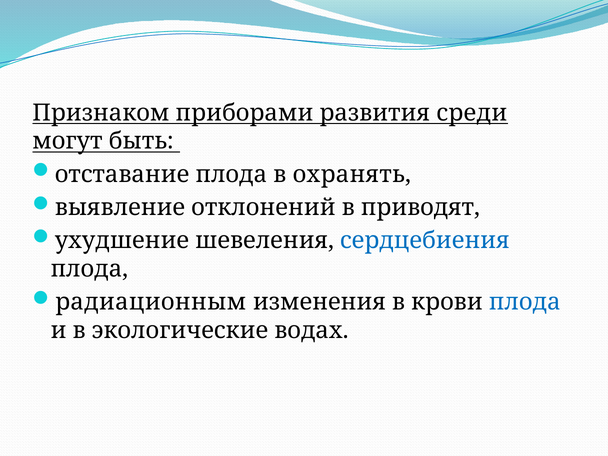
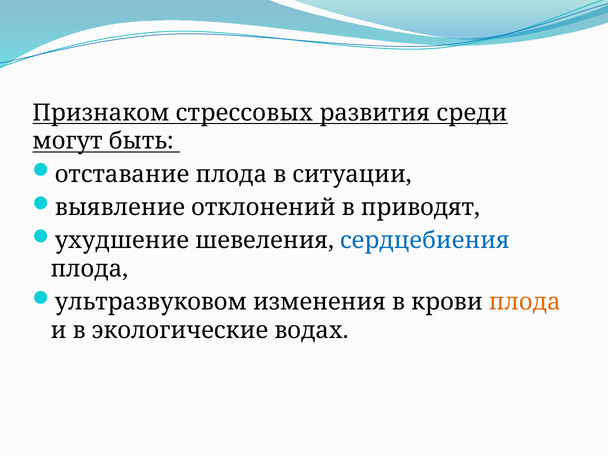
приборами: приборами -> стрессовых
охранять: охранять -> ситуации
радиационным: радиационным -> ультразвуковом
плода at (525, 302) colour: blue -> orange
